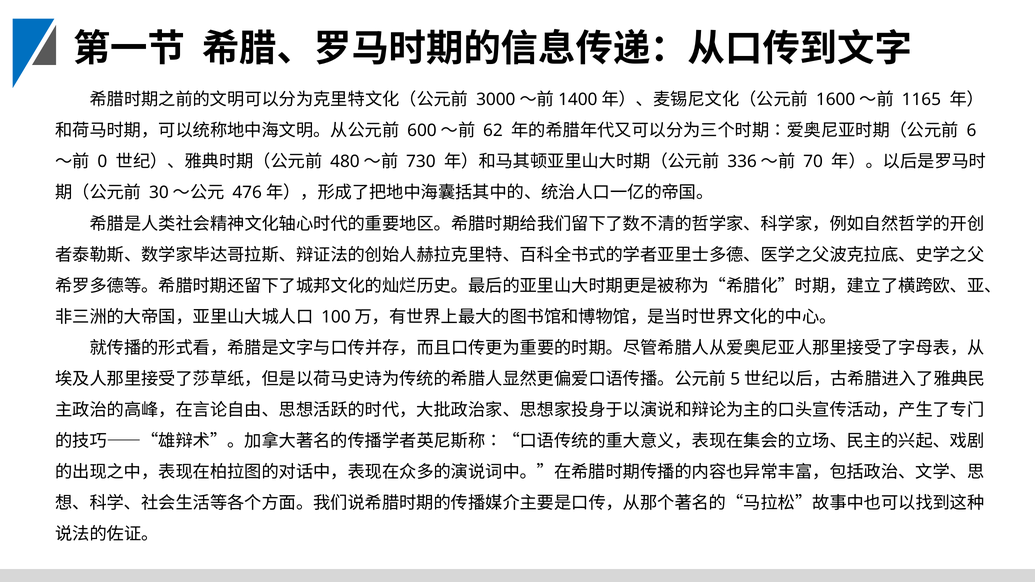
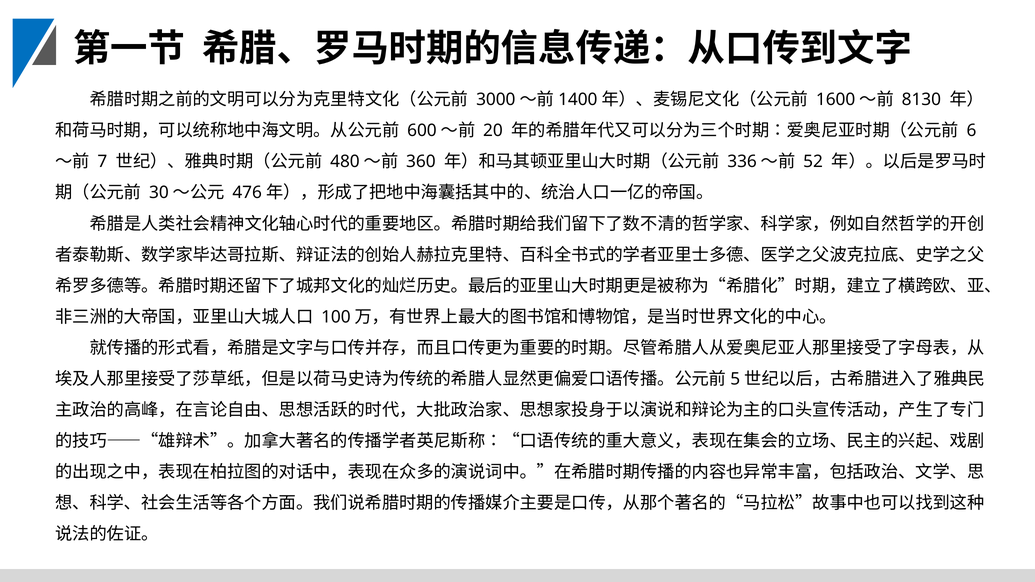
1165: 1165 -> 8130
62: 62 -> 20
0: 0 -> 7
730: 730 -> 360
70: 70 -> 52
